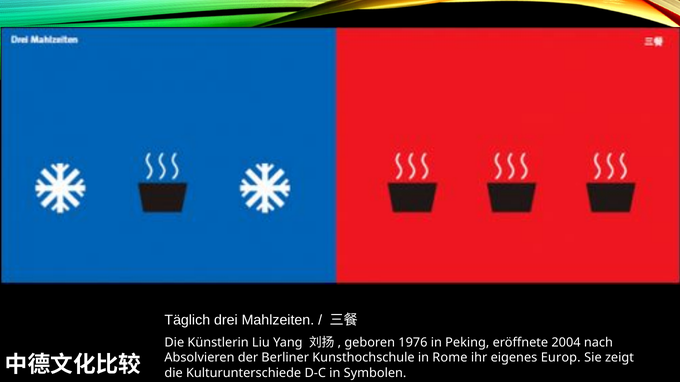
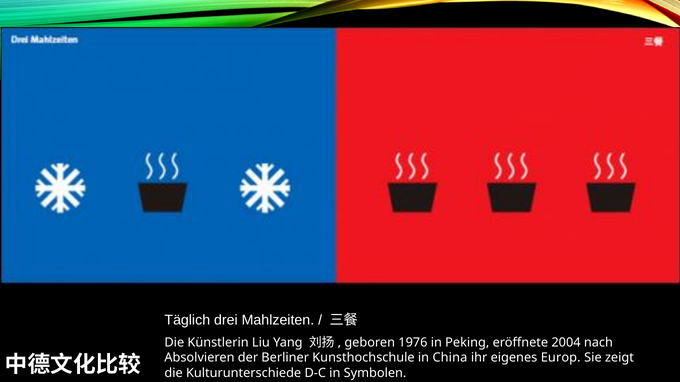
Rome: Rome -> China
